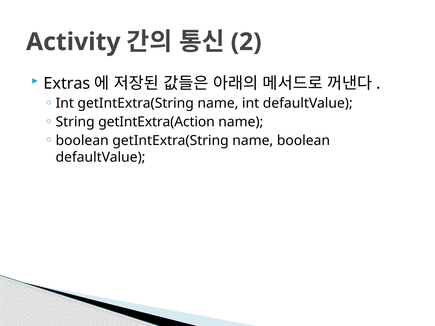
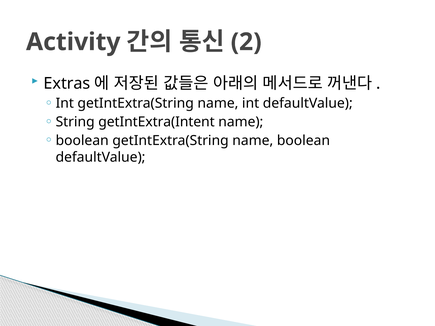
getIntExtra(Action: getIntExtra(Action -> getIntExtra(Intent
